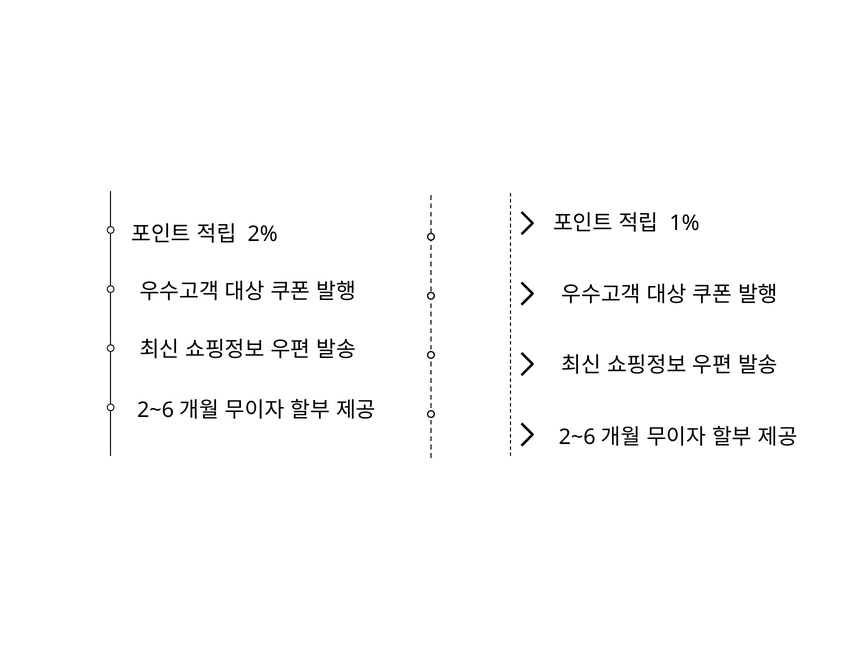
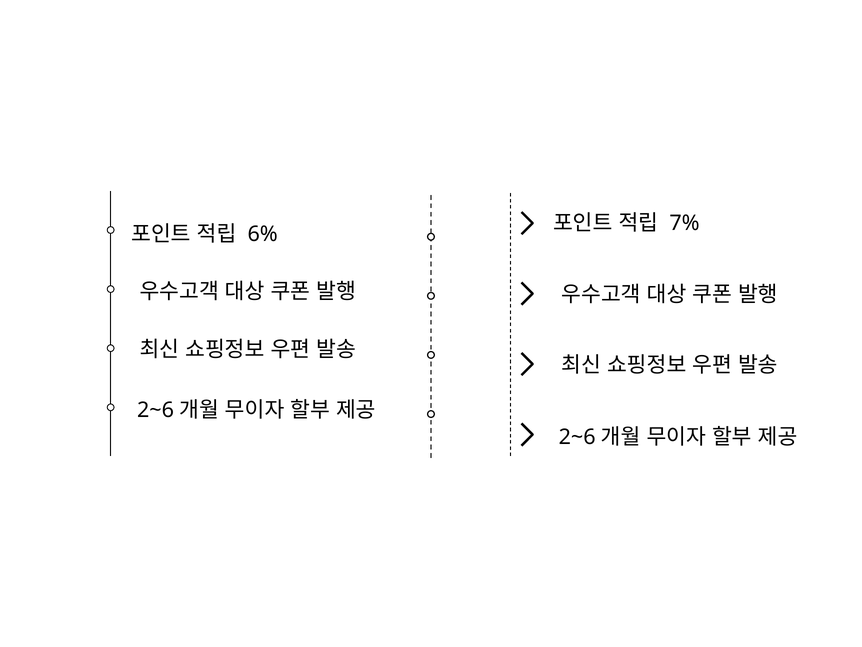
1%: 1% -> 7%
2%: 2% -> 6%
